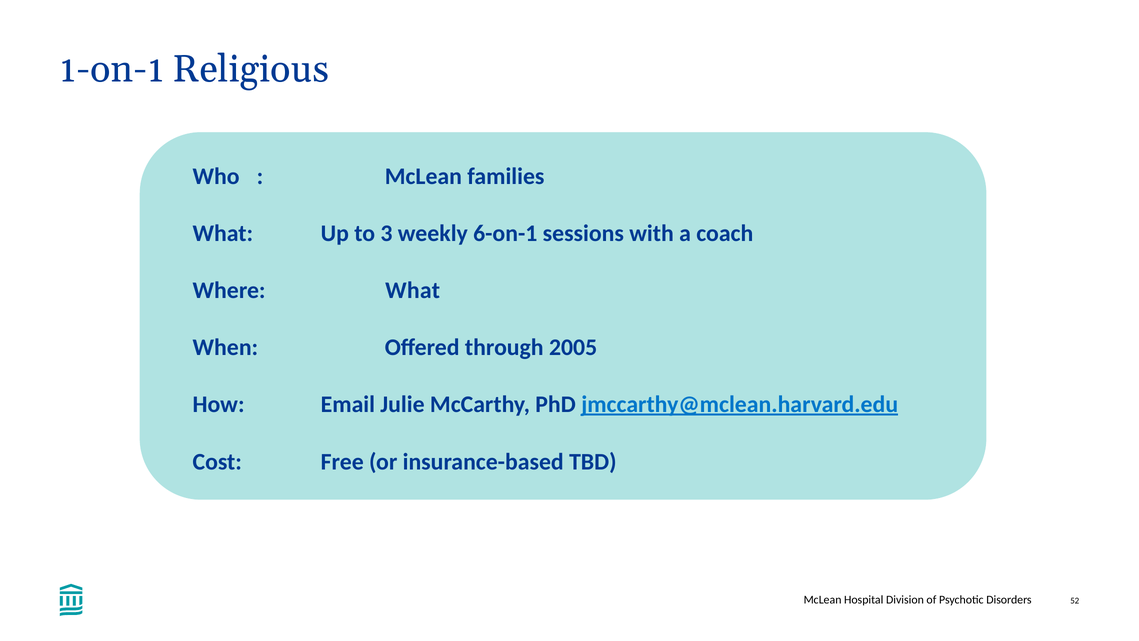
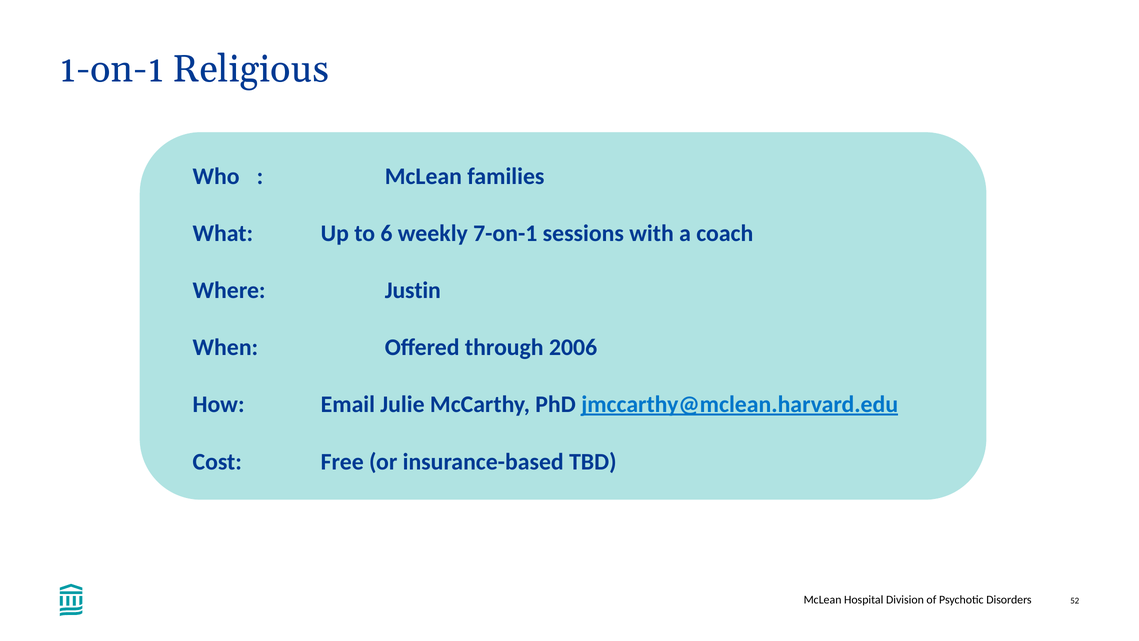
3: 3 -> 6
6-on-1: 6-on-1 -> 7-on-1
Where What: What -> Justin
2005: 2005 -> 2006
